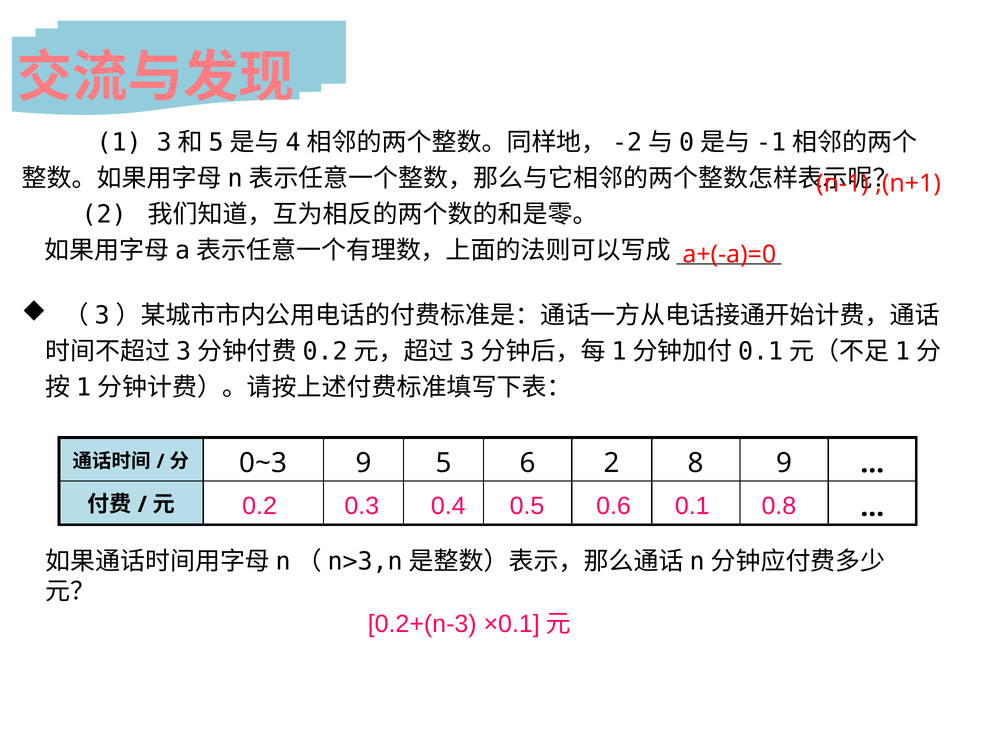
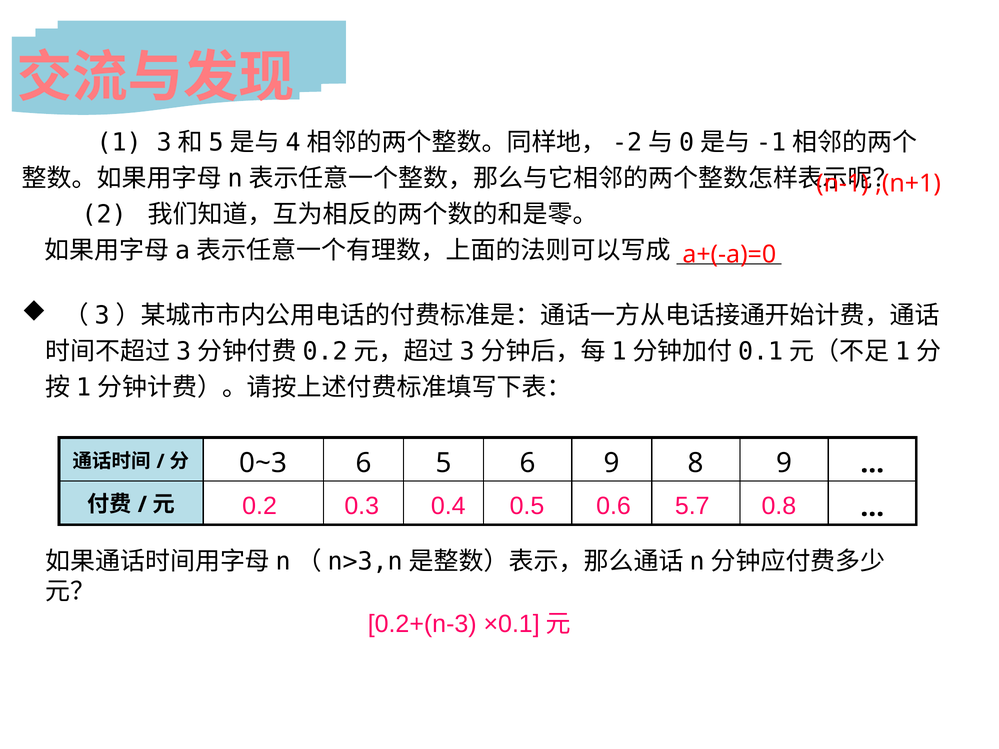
0~3 9: 9 -> 6
6 2: 2 -> 9
0.1: 0.1 -> 5.7
